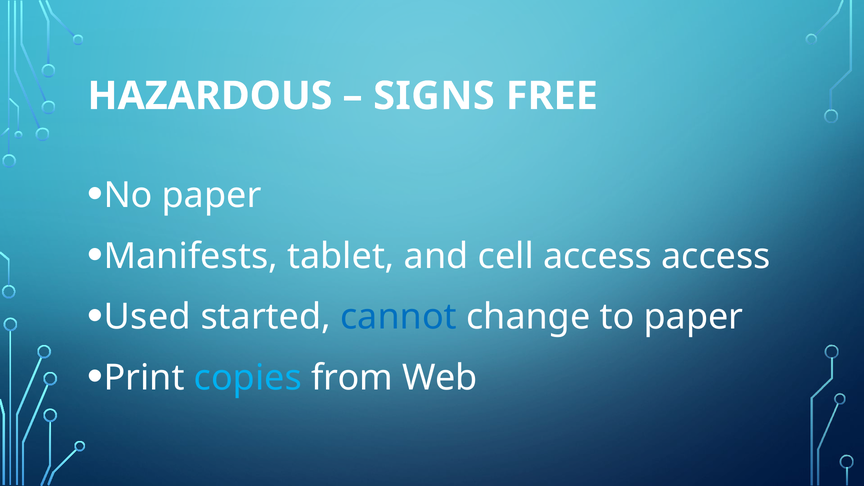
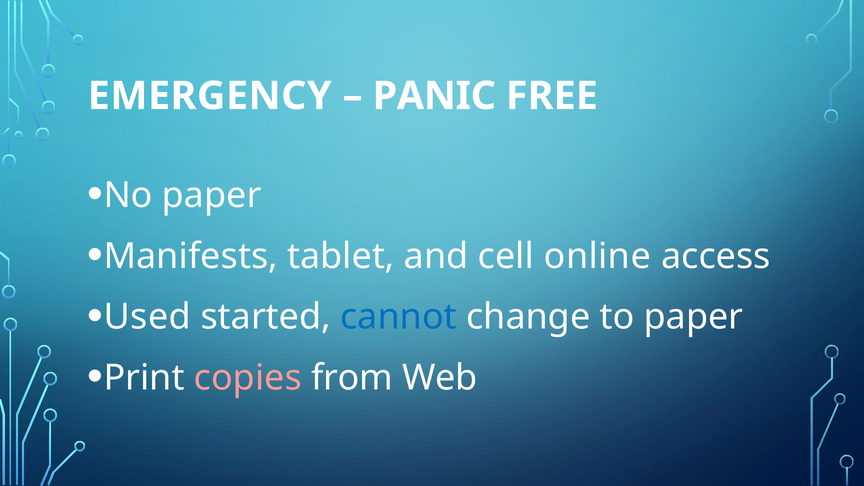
HAZARDOUS: HAZARDOUS -> EMERGENCY
SIGNS: SIGNS -> PANIC
cell access: access -> online
copies colour: light blue -> pink
